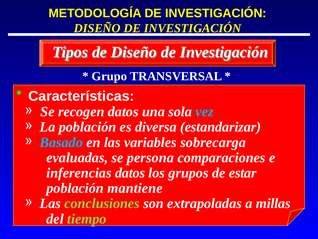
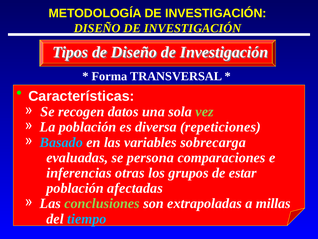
Grupo: Grupo -> Forma
vez colour: light blue -> light green
estandarizar: estandarizar -> repeticiones
inferencias datos: datos -> otras
mantiene: mantiene -> afectadas
tiempo colour: light green -> light blue
